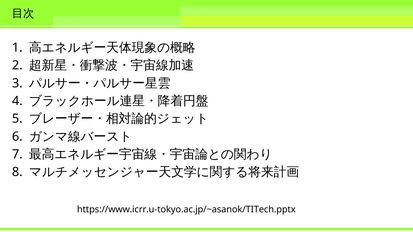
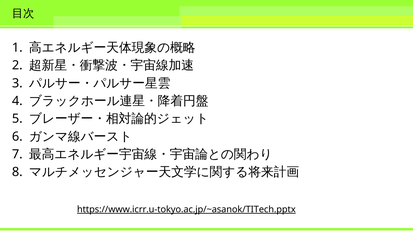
https://www.icrr.u-tokyo.ac.jp/~asanok/TITech.pptx underline: none -> present
